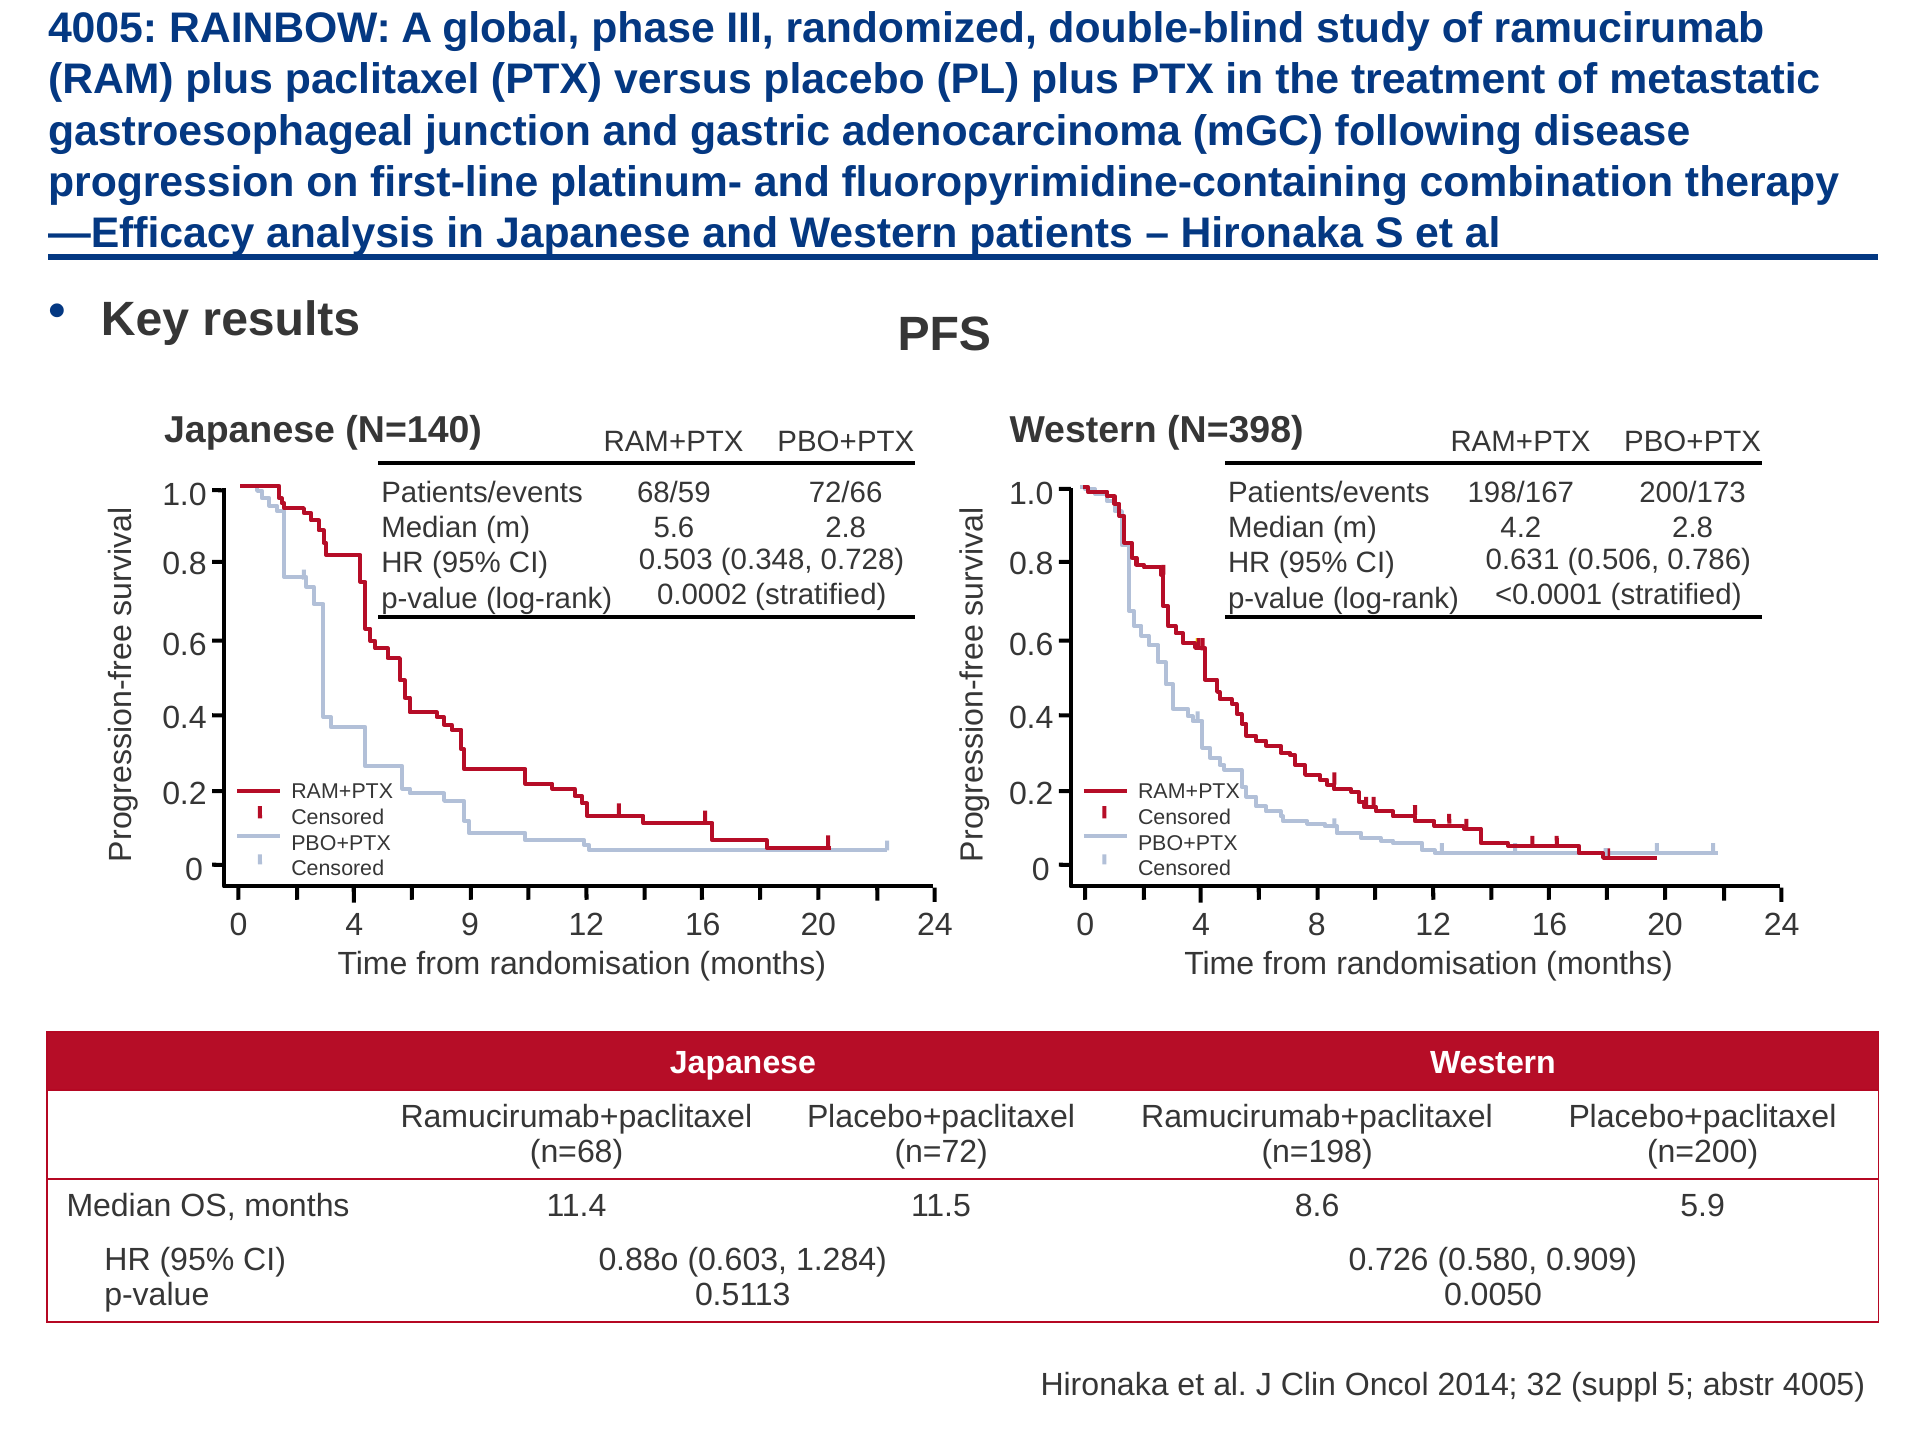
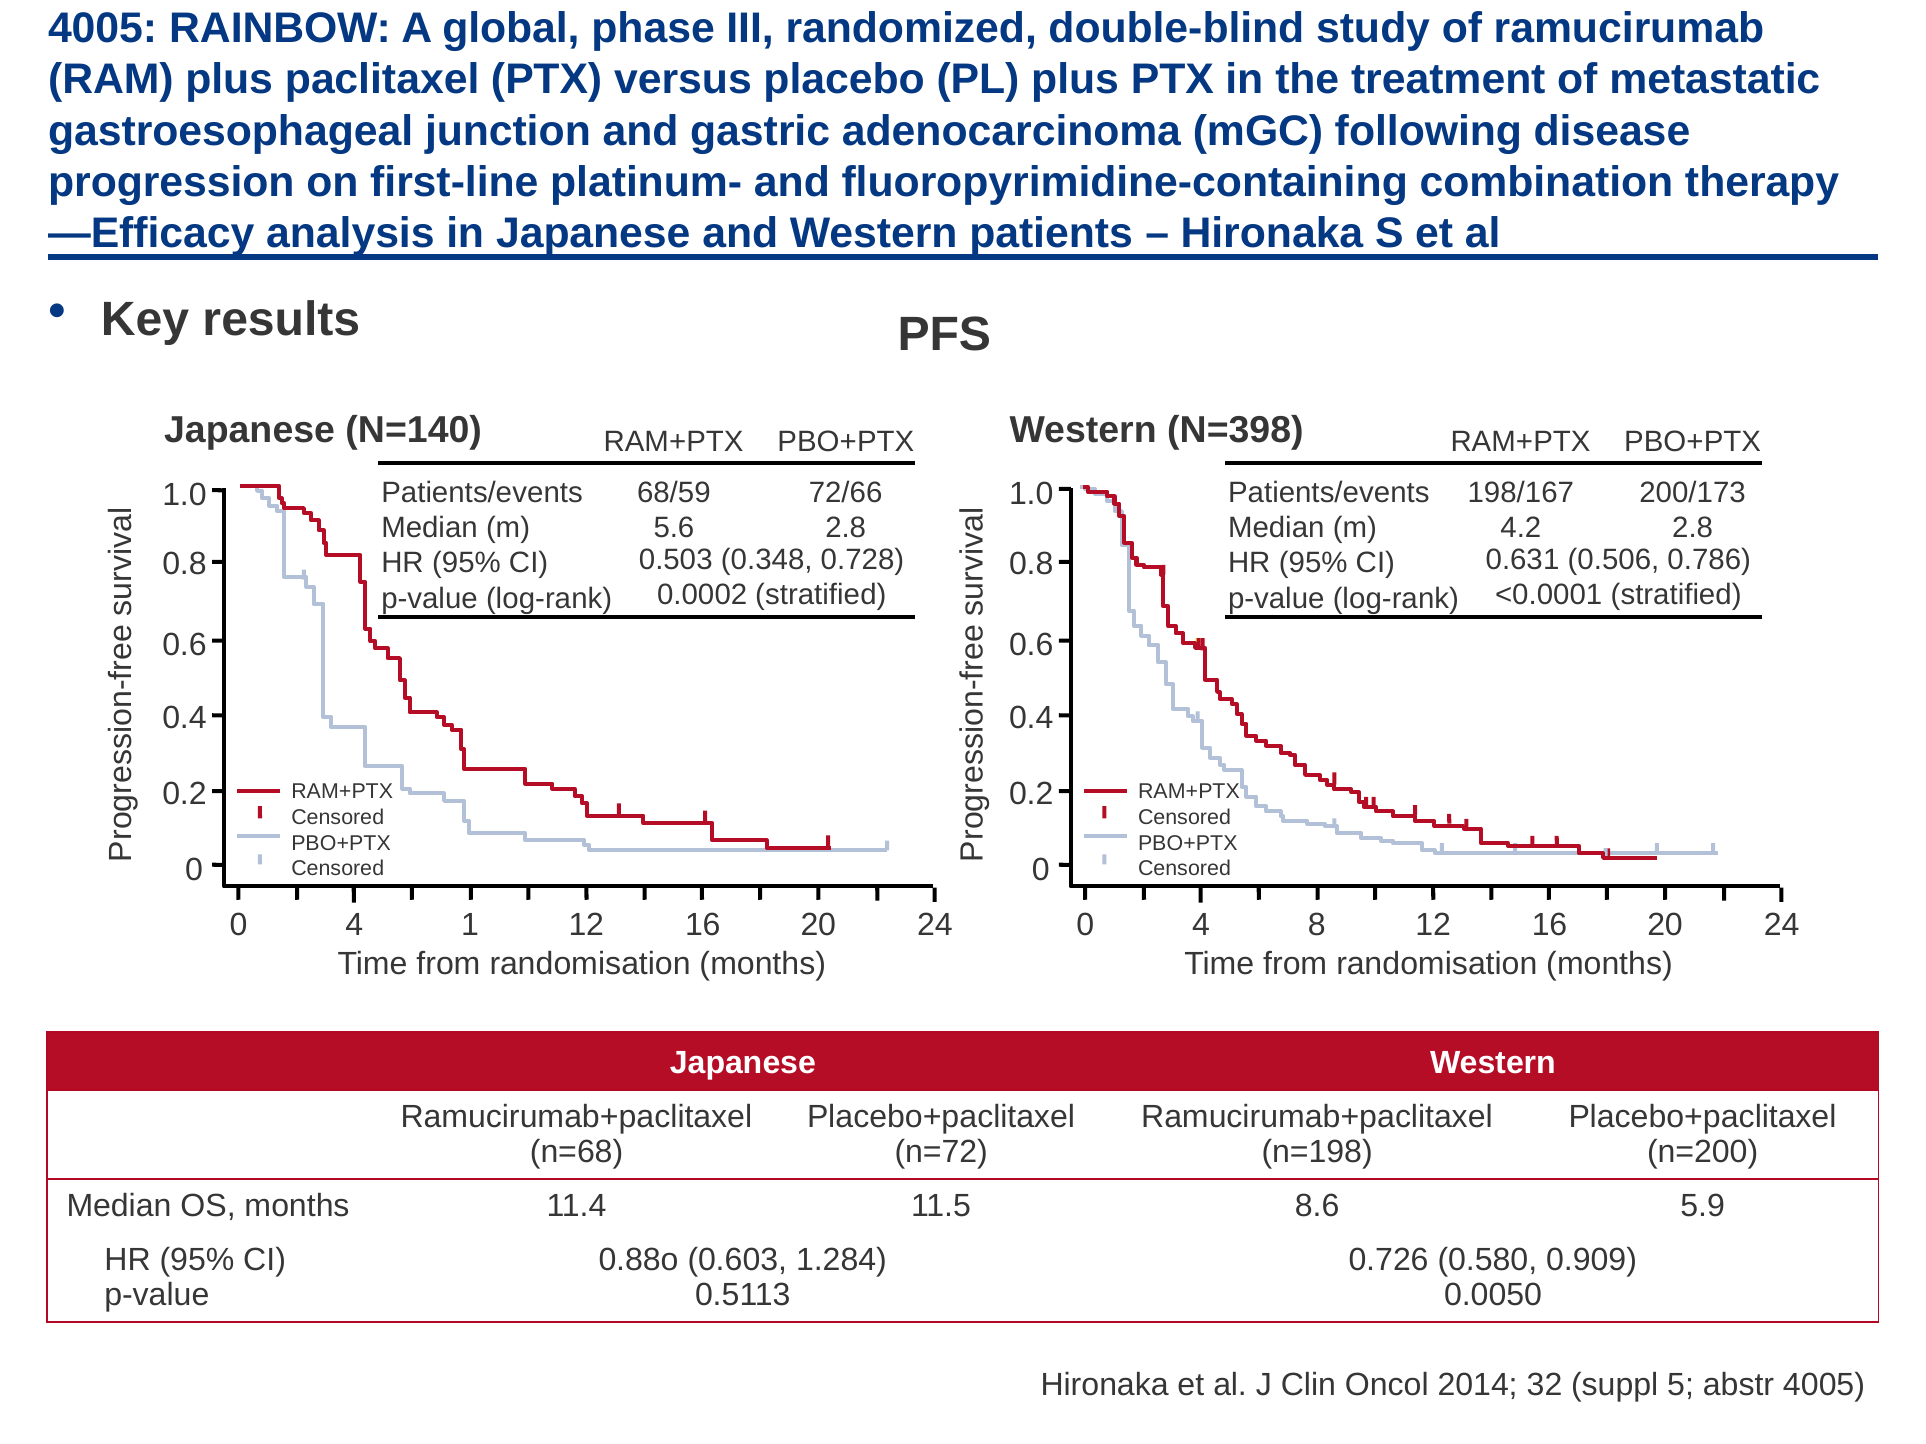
9: 9 -> 1
